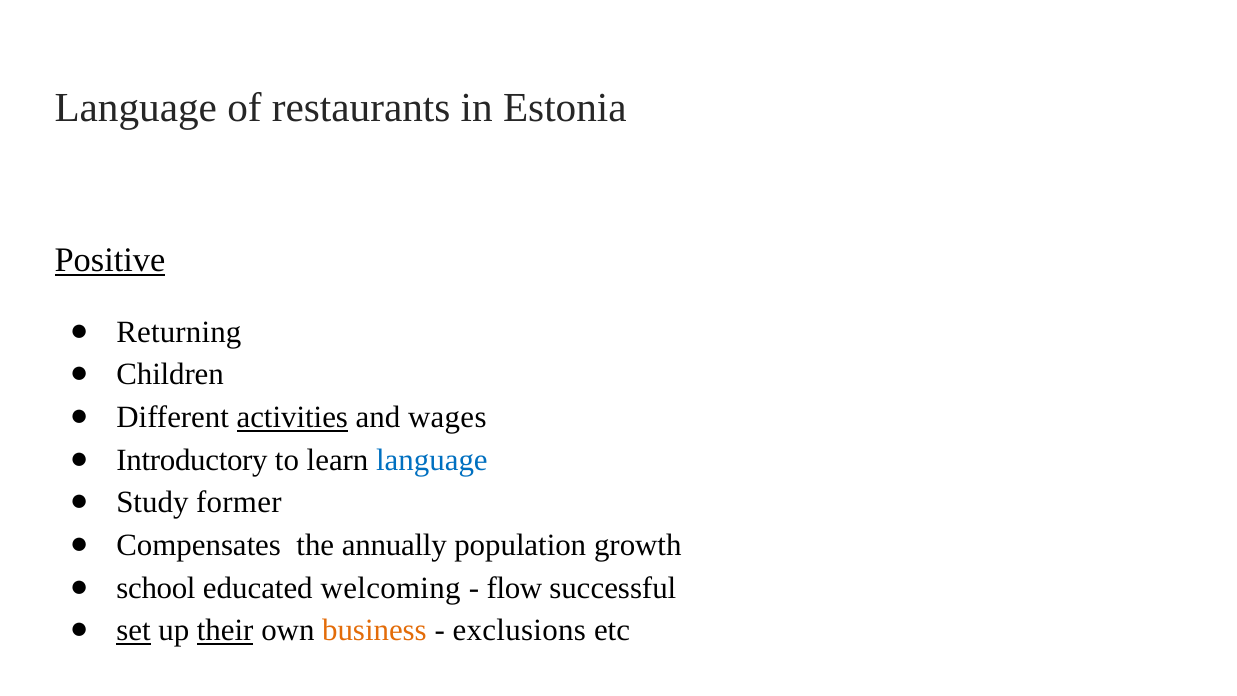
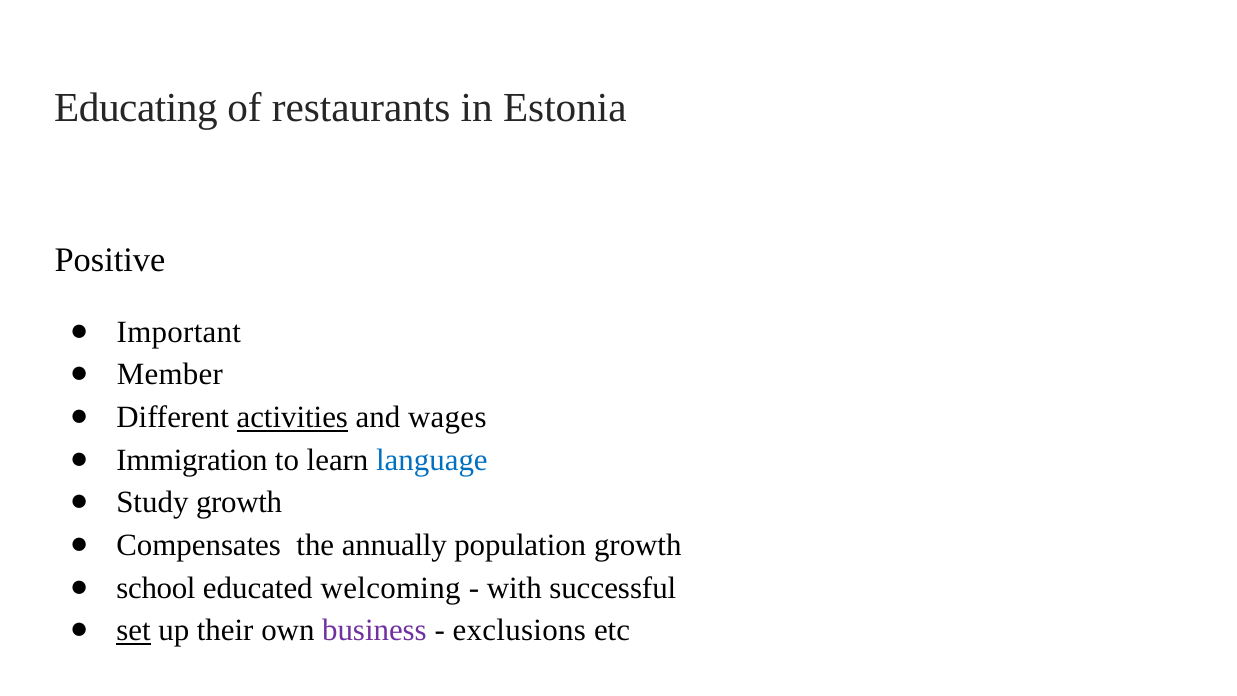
Language at (136, 108): Language -> Educating
Positive underline: present -> none
Returning: Returning -> Important
Children: Children -> Member
Introductory: Introductory -> Immigration
Study former: former -> growth
flow: flow -> with
their underline: present -> none
business colour: orange -> purple
